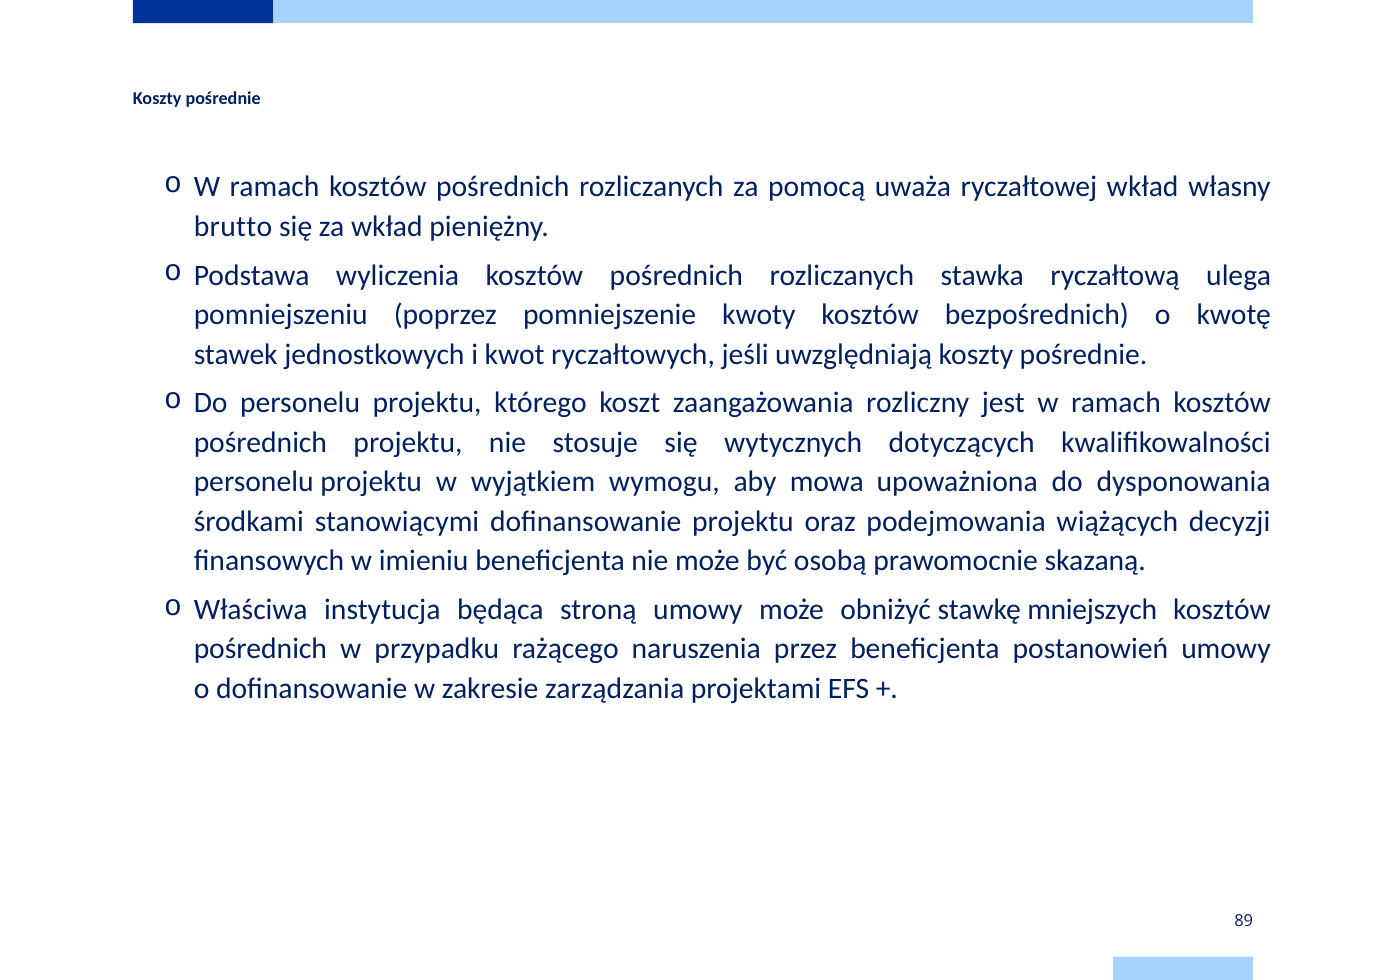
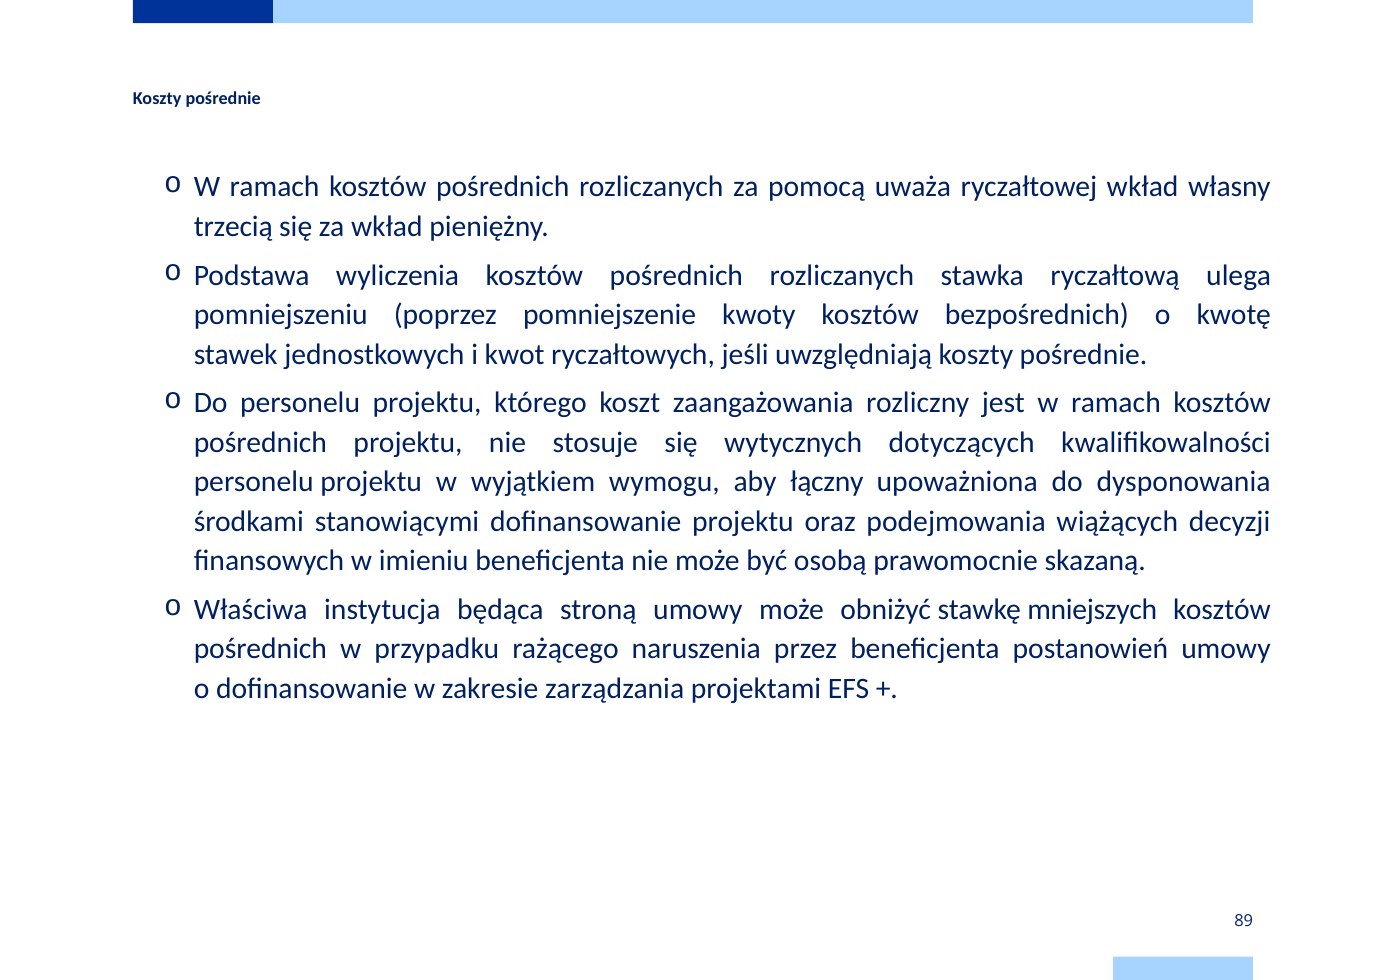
brutto: brutto -> trzecią
mowa: mowa -> łączny
